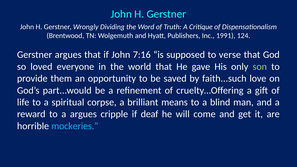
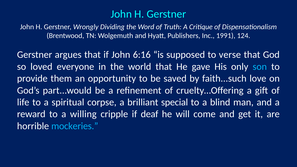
7:16: 7:16 -> 6:16
son colour: light green -> light blue
means: means -> special
a argues: argues -> willing
